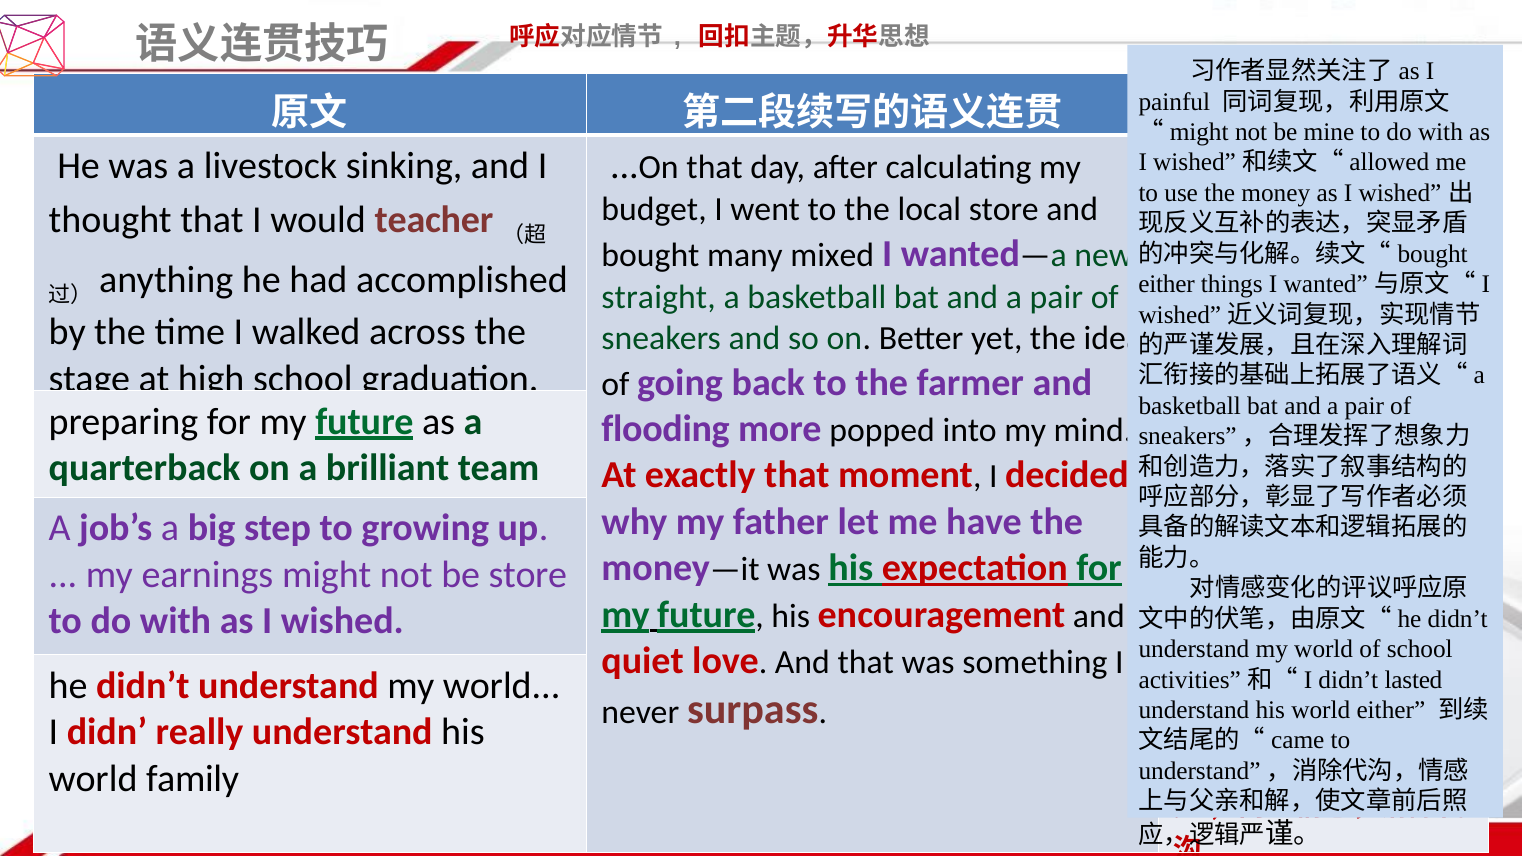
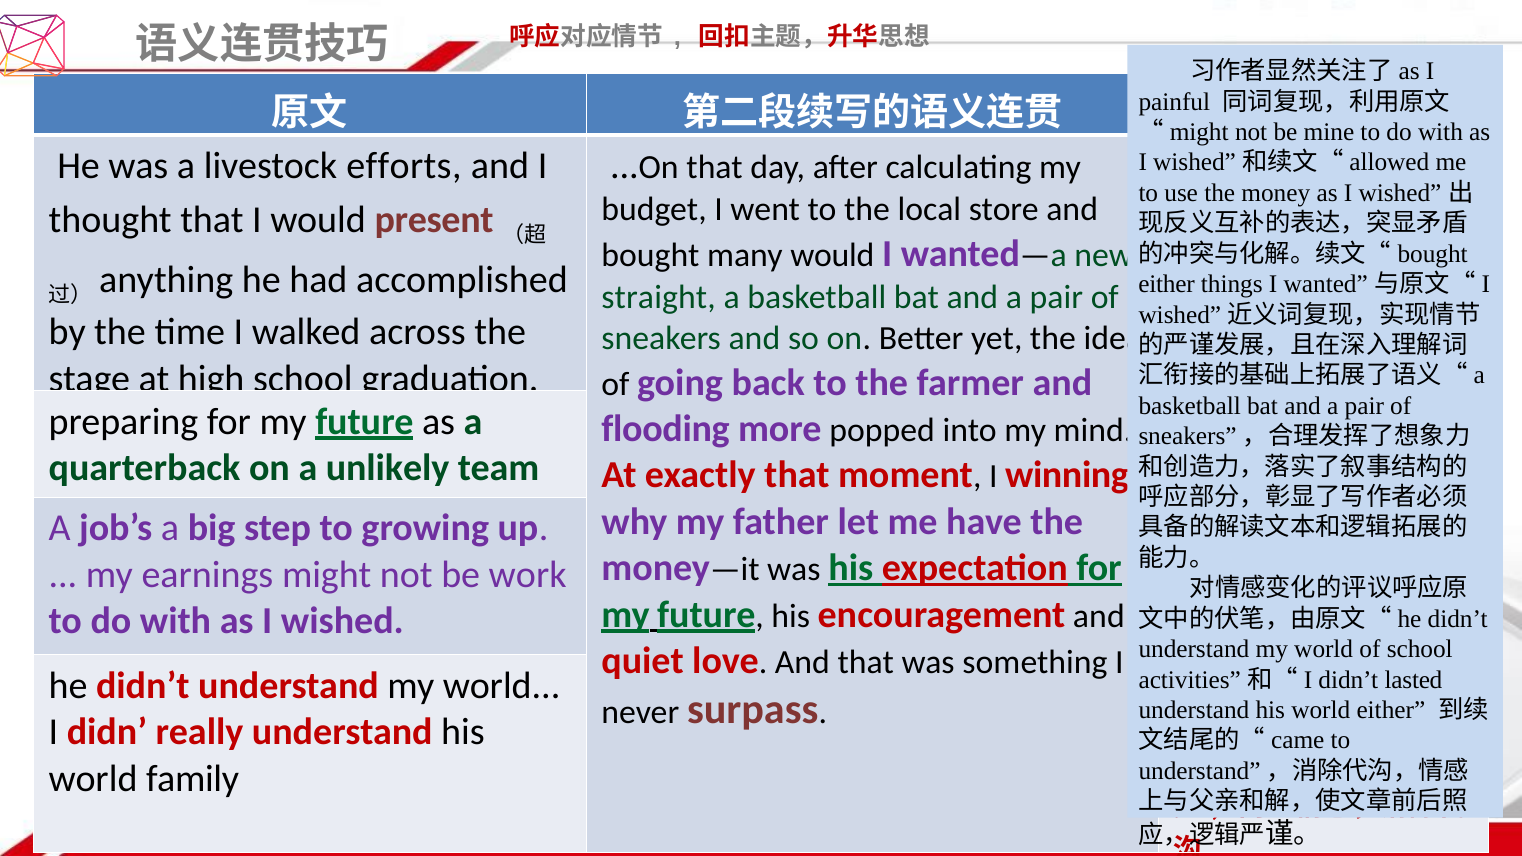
sinking: sinking -> efforts
teacher: teacher -> present
many mixed: mixed -> would
brilliant: brilliant -> unlikely
decided: decided -> winning
be store: store -> work
